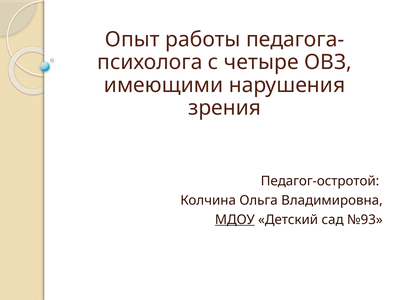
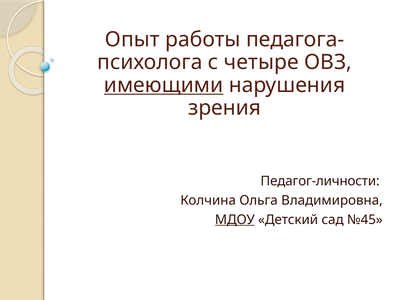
имеющими underline: none -> present
Педагог-остротой: Педагог-остротой -> Педагог-личности
№93: №93 -> №45
